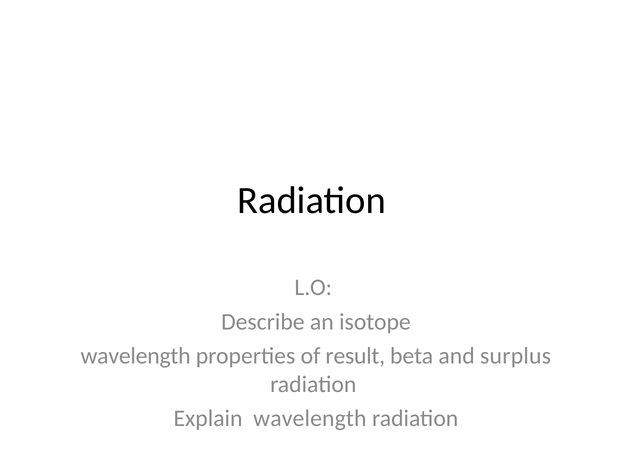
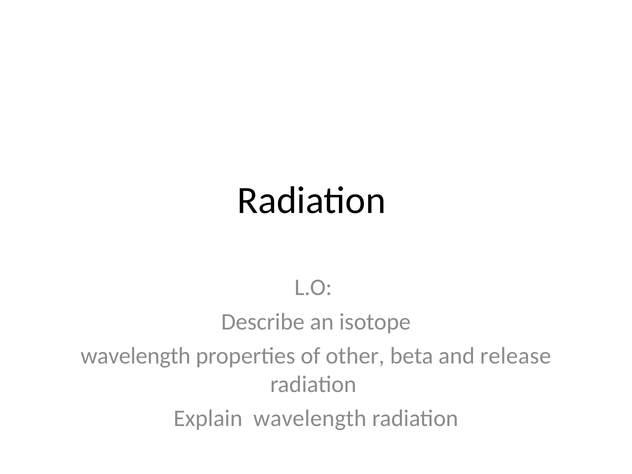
result: result -> other
surplus: surplus -> release
